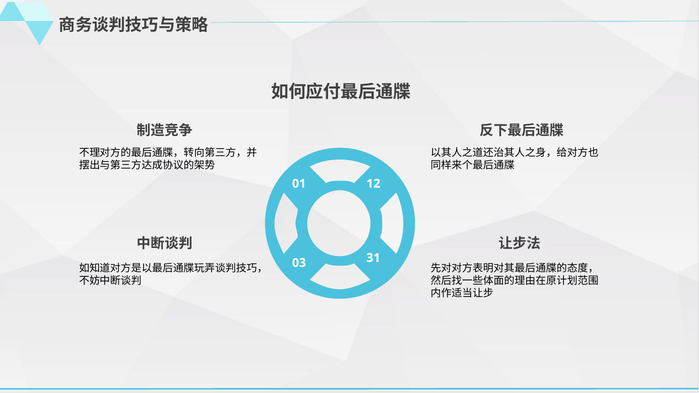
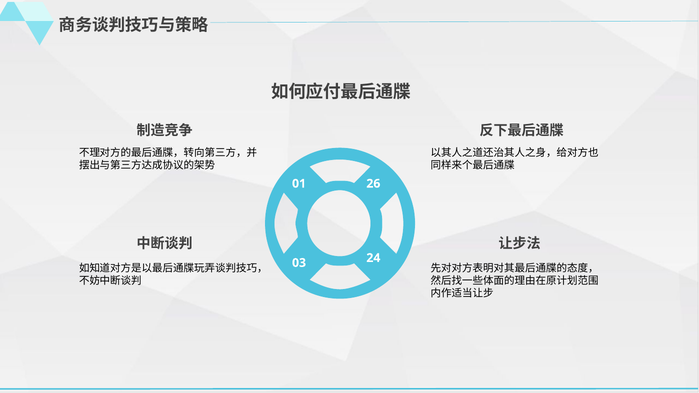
12: 12 -> 26
31: 31 -> 24
